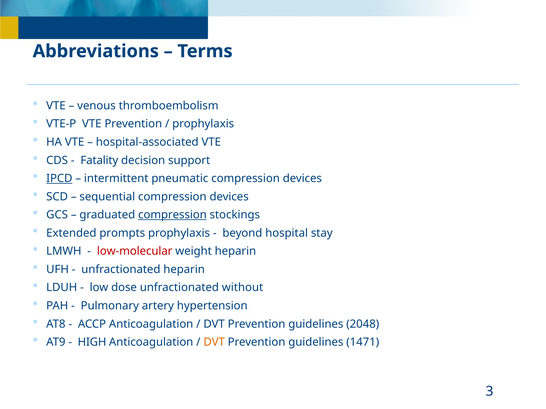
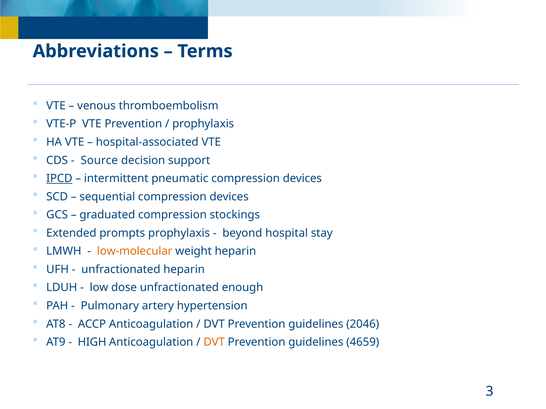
Fatality: Fatality -> Source
compression at (172, 215) underline: present -> none
low-molecular colour: red -> orange
without: without -> enough
2048: 2048 -> 2046
1471: 1471 -> 4659
